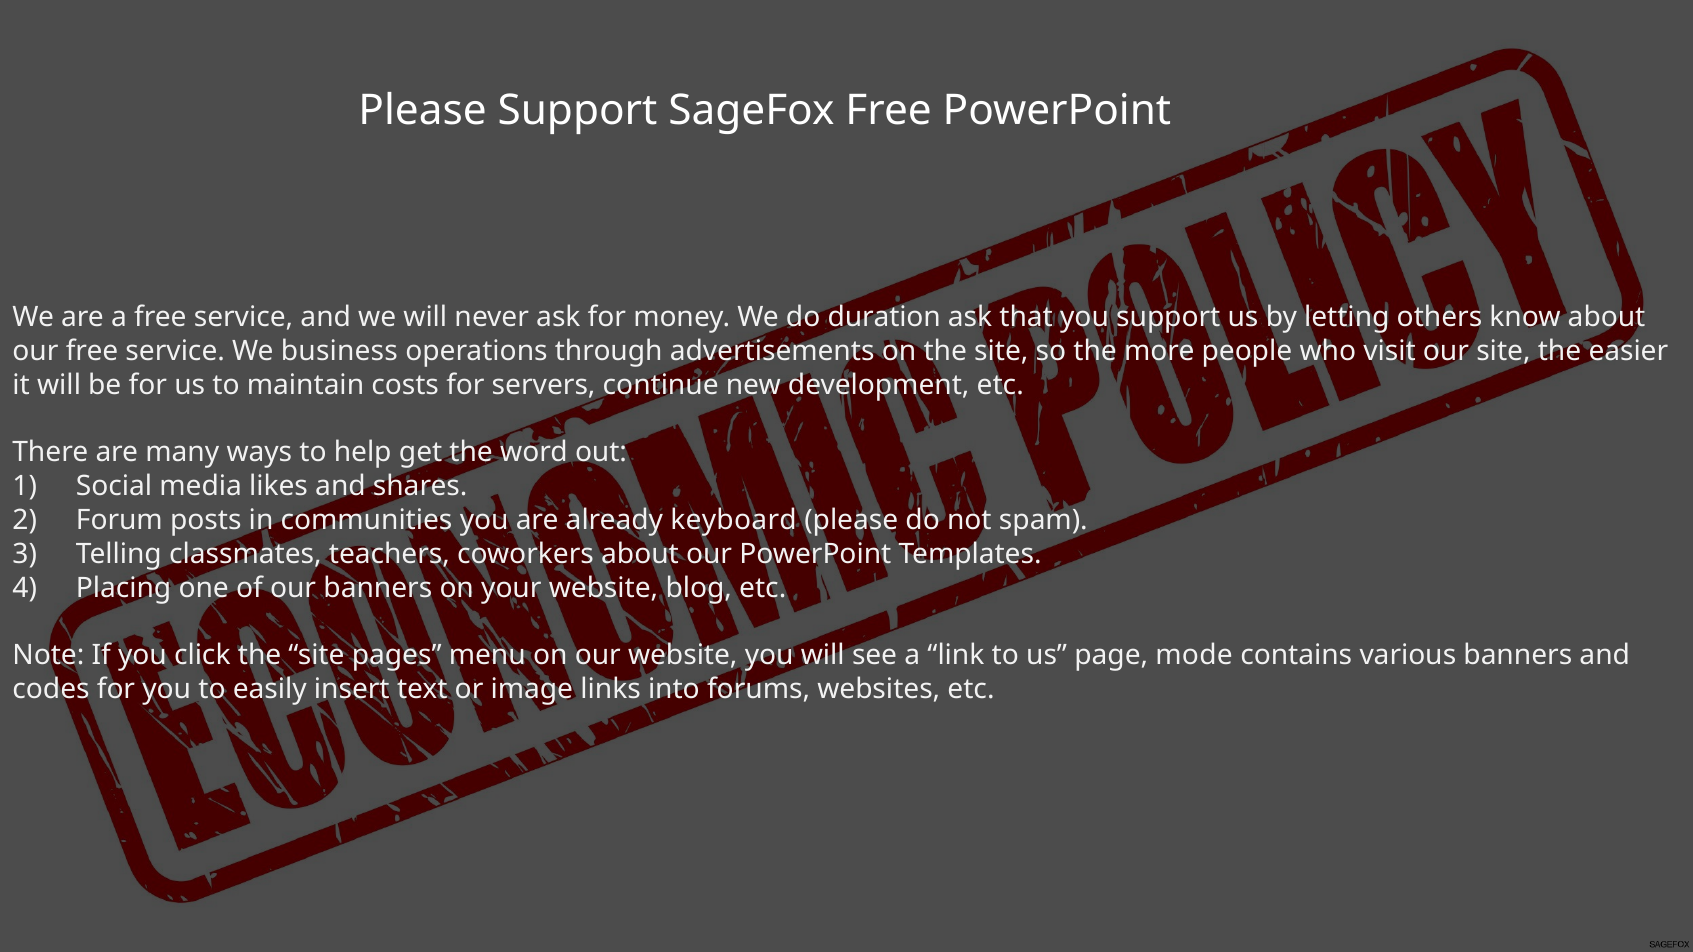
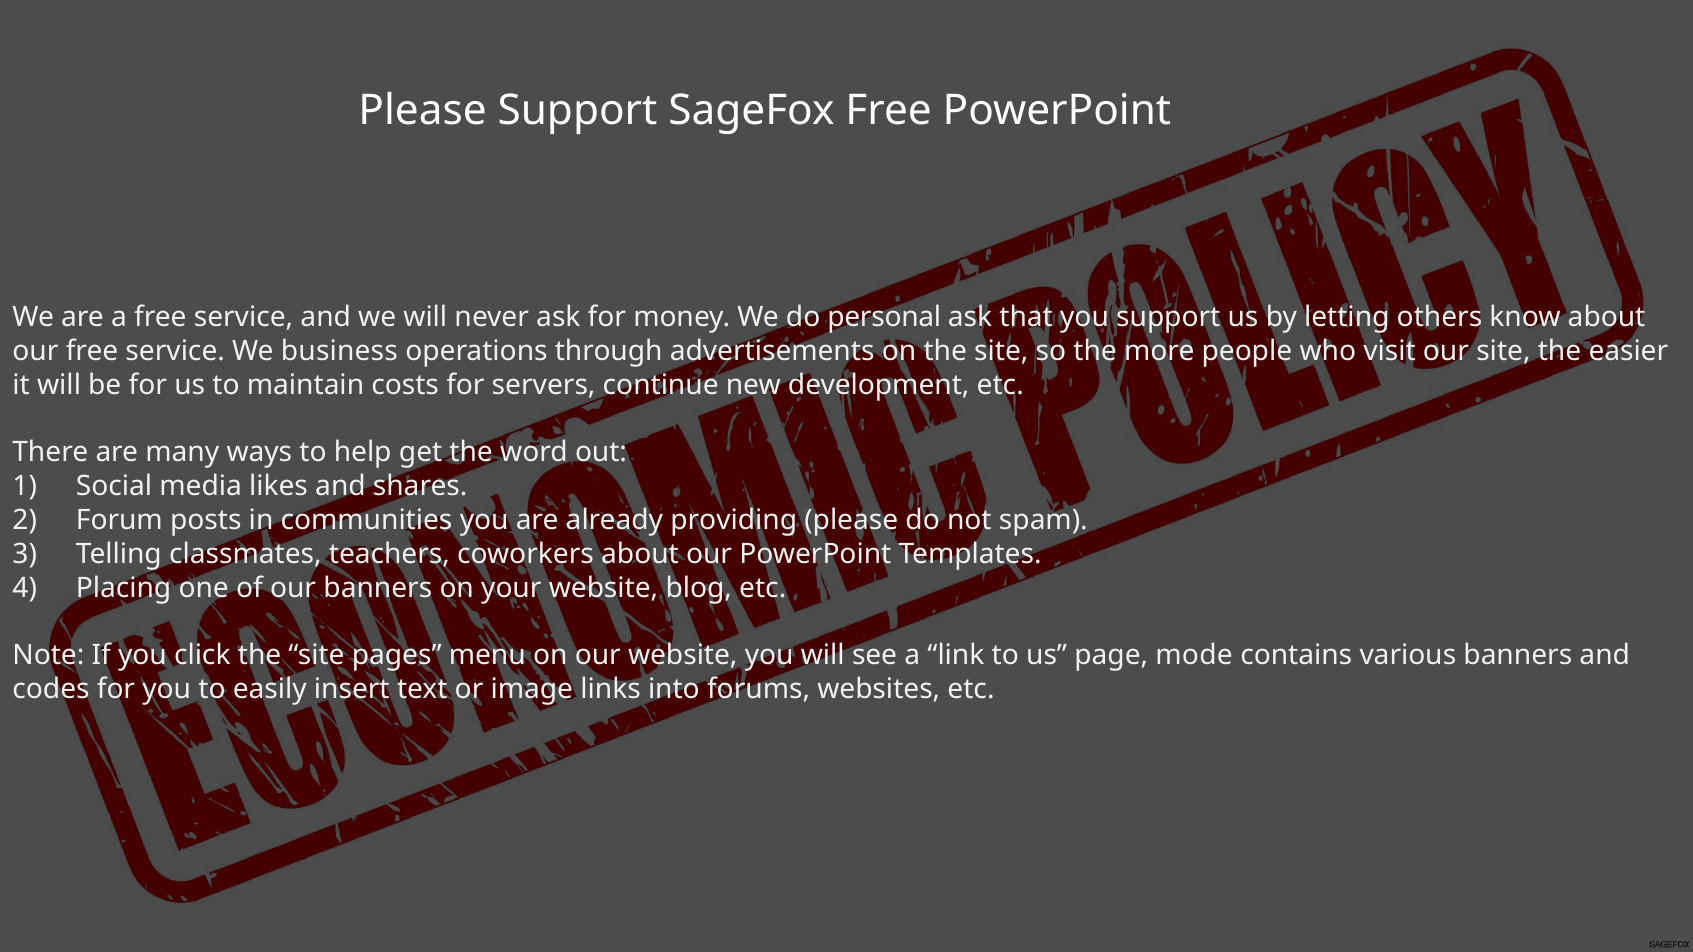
duration: duration -> personal
keyboard: keyboard -> providing
